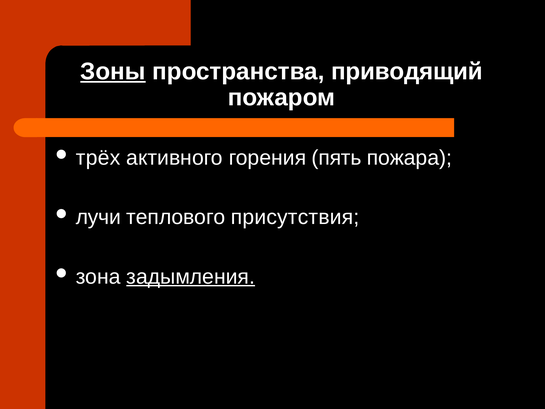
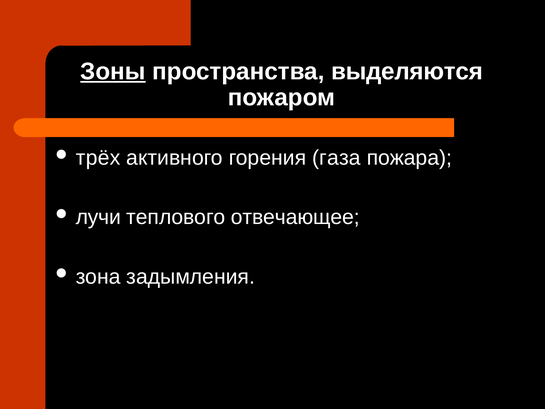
приводящий: приводящий -> выделяются
пять: пять -> газа
присутствия: присутствия -> отвечающее
задымления underline: present -> none
